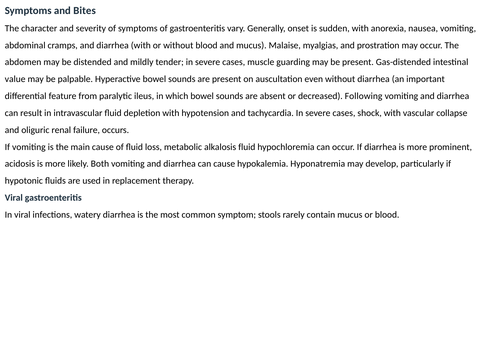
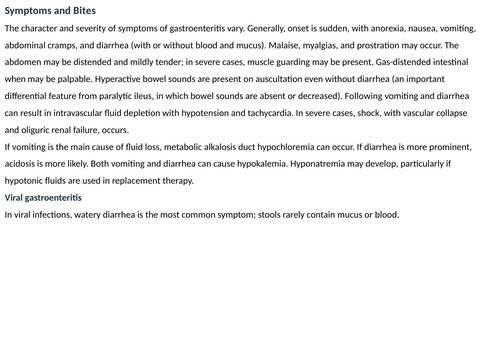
value: value -> when
alkalosis fluid: fluid -> duct
